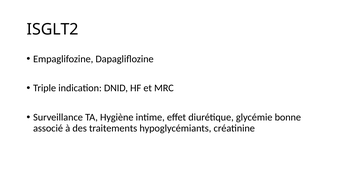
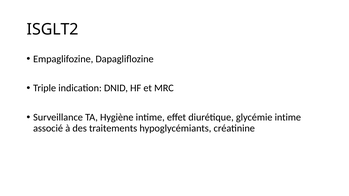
glycémie bonne: bonne -> intime
